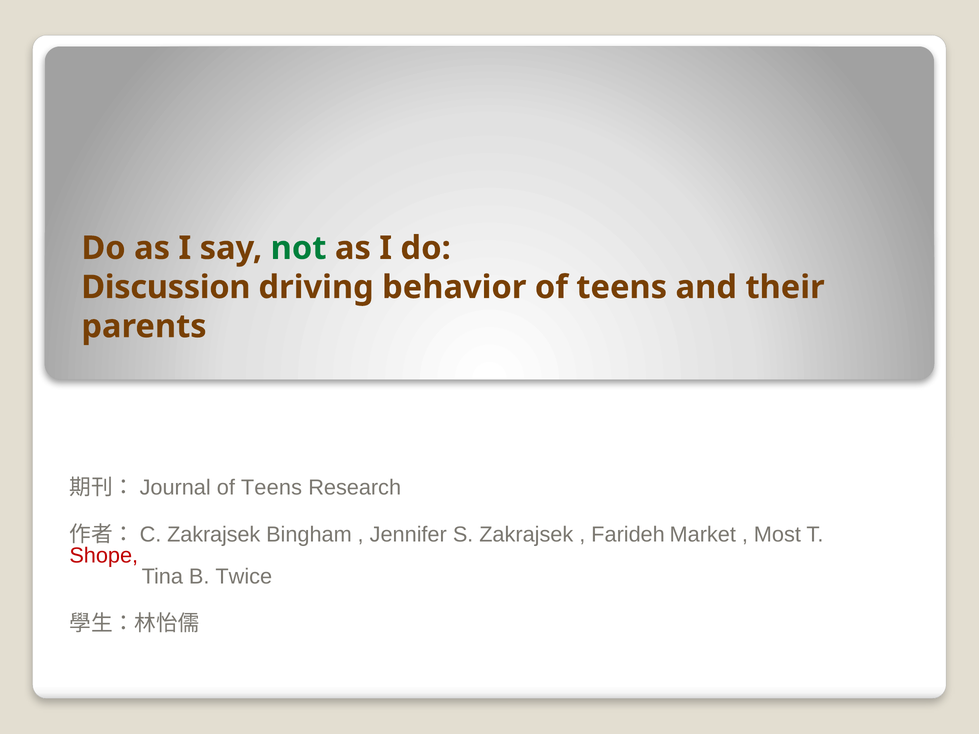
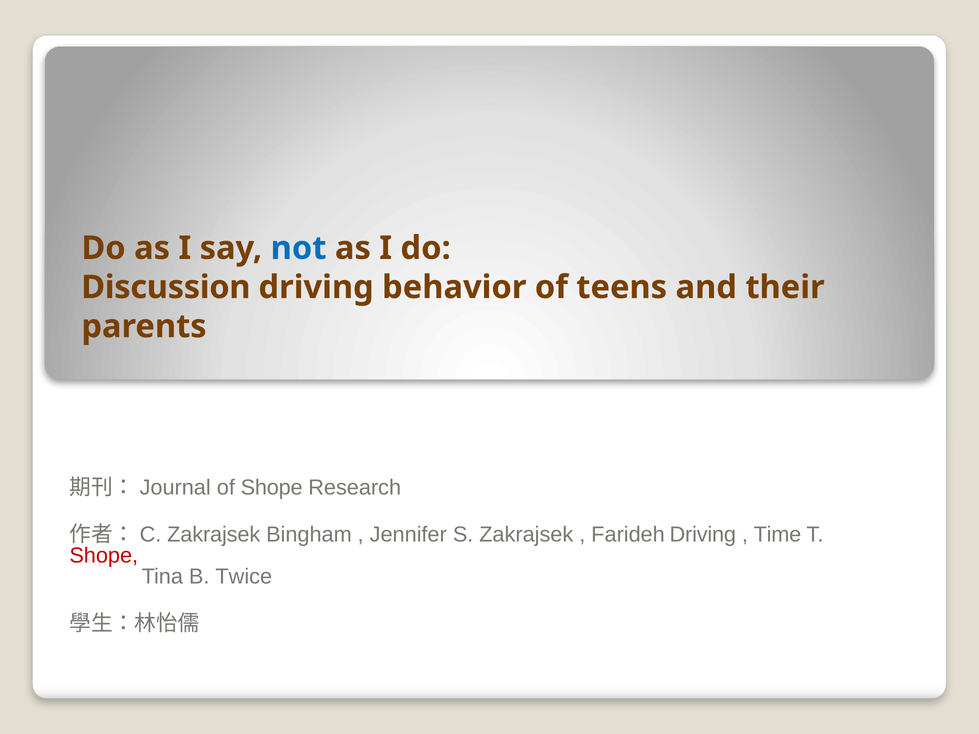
not colour: green -> blue
Teens at (271, 488): Teens -> Shope
Farideh Market: Market -> Driving
Most: Most -> Time
